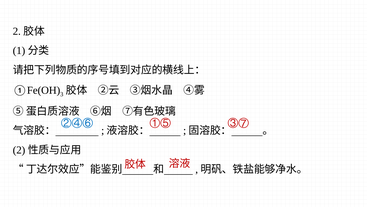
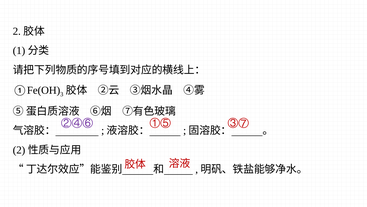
②④⑥ colour: blue -> purple
